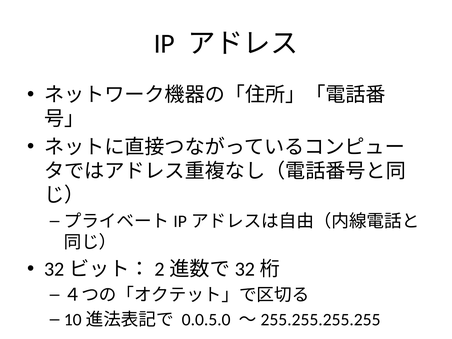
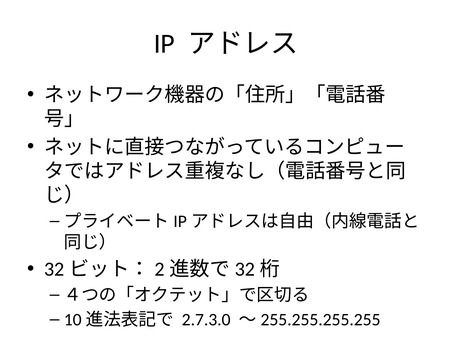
0.0.5.0: 0.0.5.0 -> 2.7.3.0
